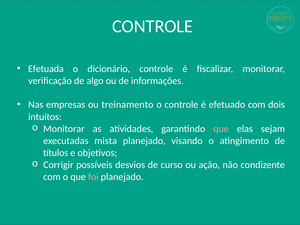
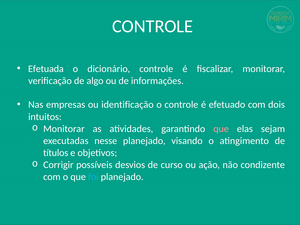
treinamento: treinamento -> identificação
mista: mista -> nesse
foi colour: pink -> light blue
